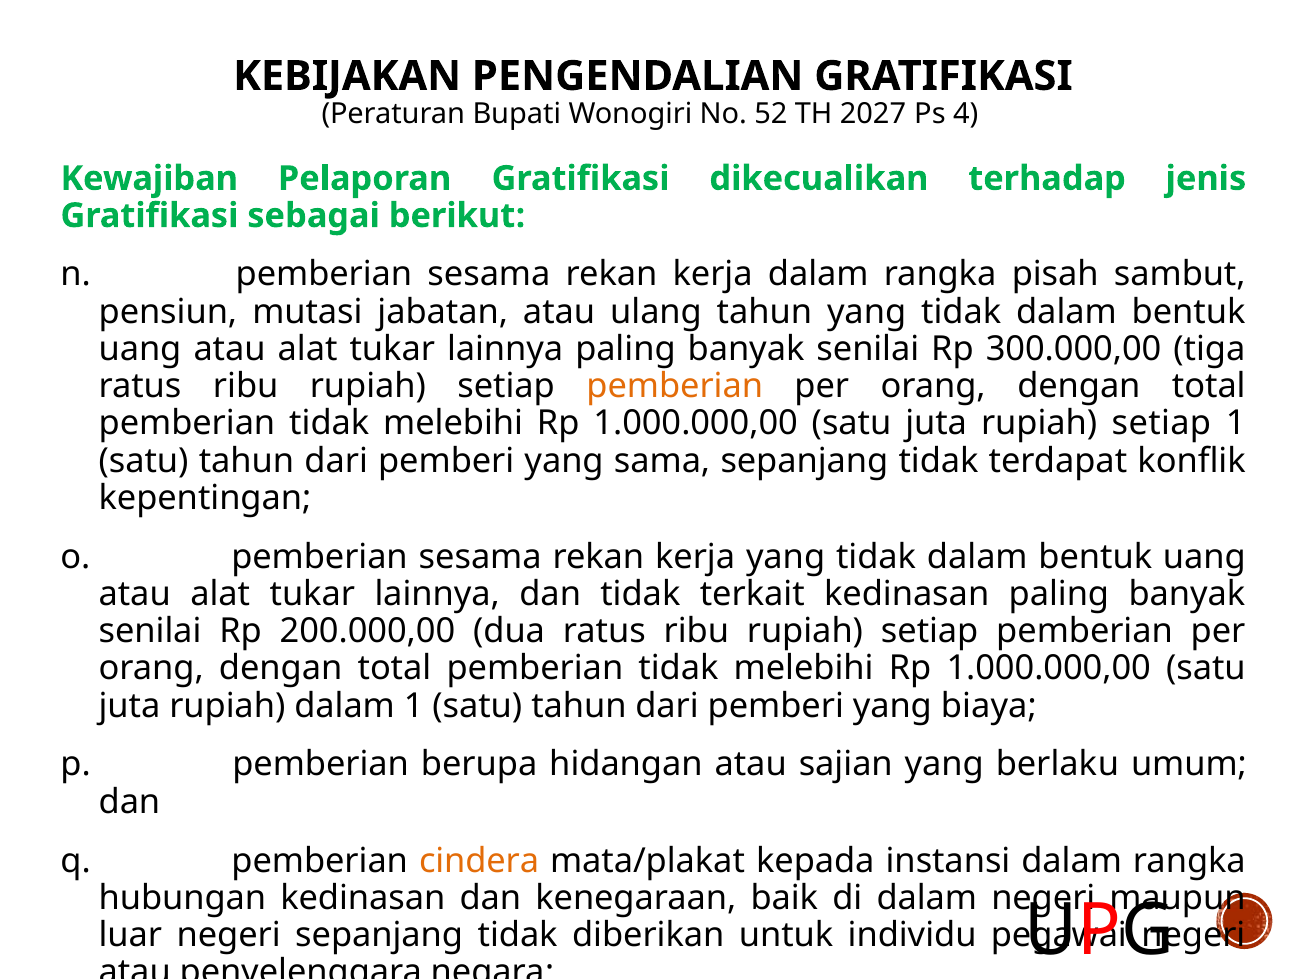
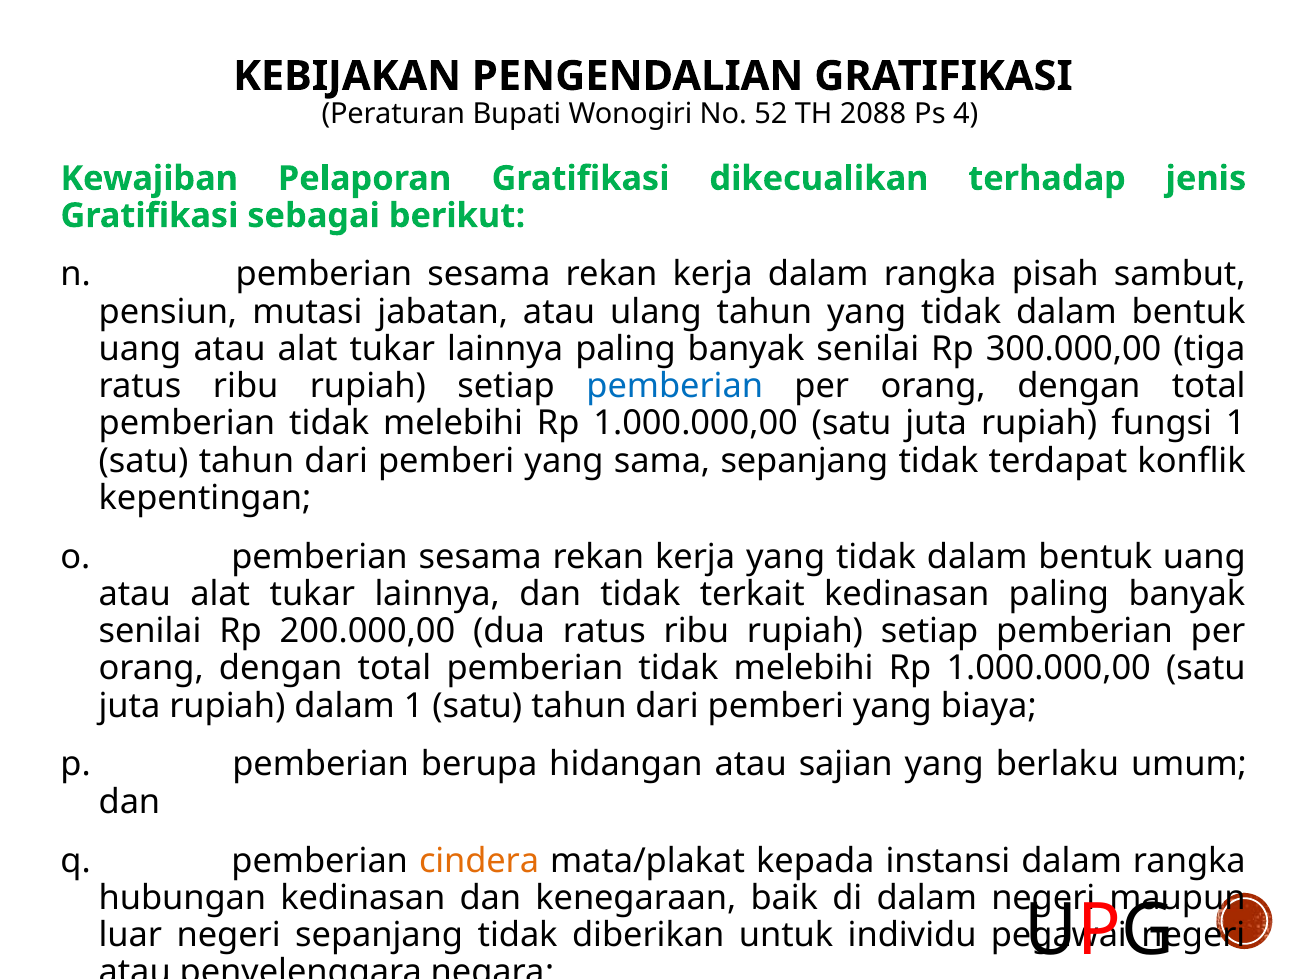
2027: 2027 -> 2088
pemberian at (675, 386) colour: orange -> blue
juta rupiah setiap: setiap -> fungsi
